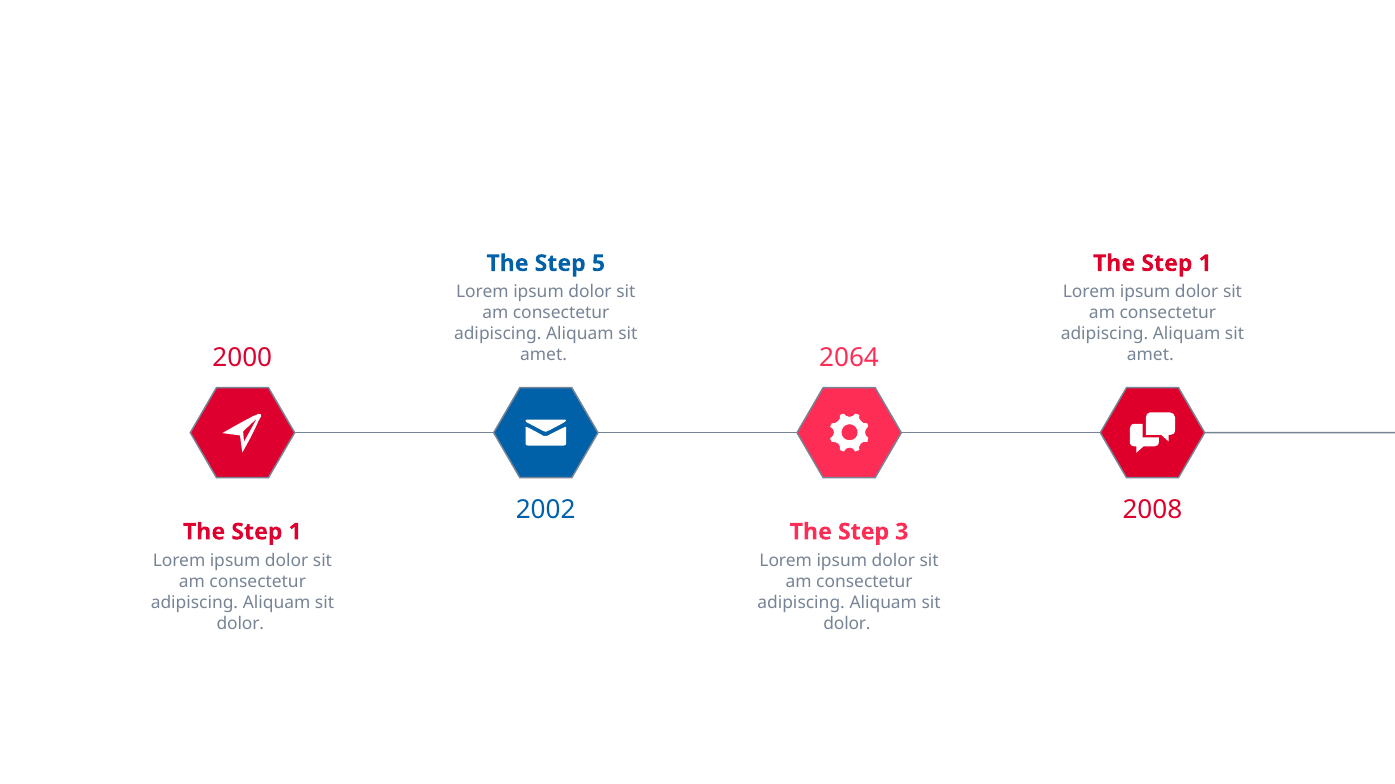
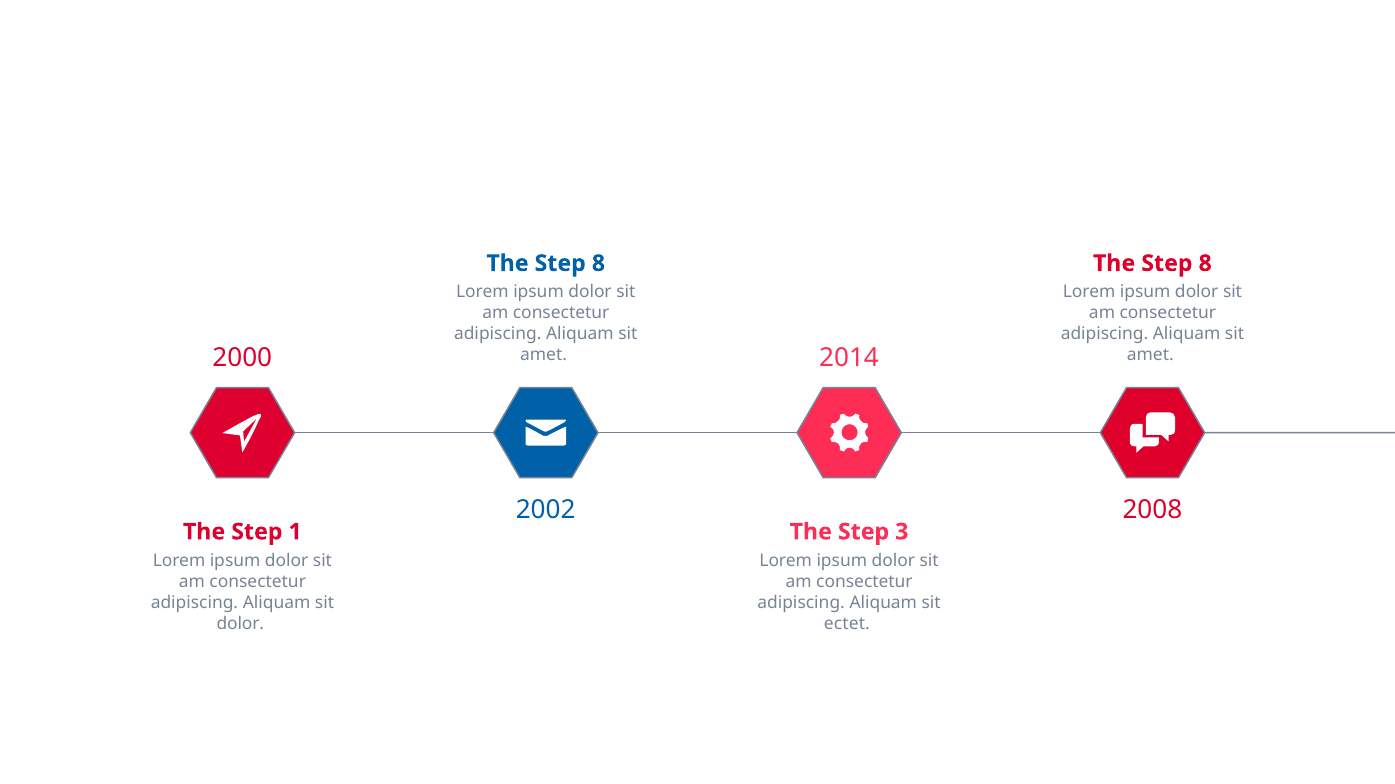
5 at (598, 264): 5 -> 8
1 at (1205, 264): 1 -> 8
2064: 2064 -> 2014
dolor at (847, 624): dolor -> ectet
